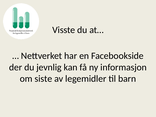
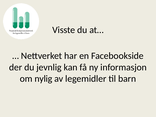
siste: siste -> nylig
